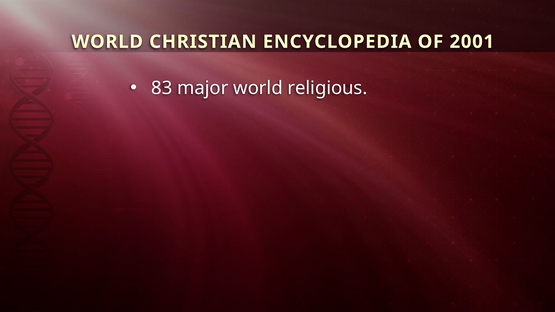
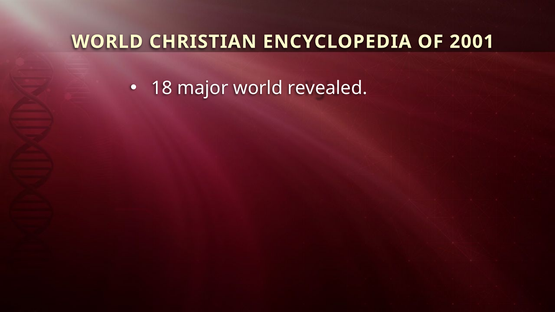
83: 83 -> 18
religious: religious -> revealed
